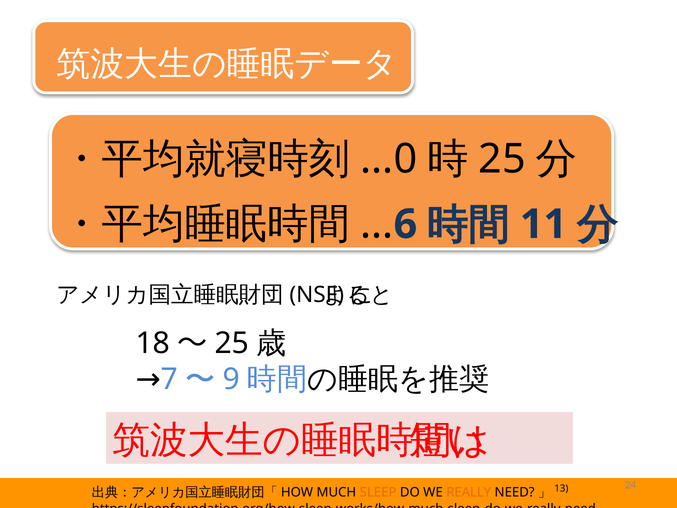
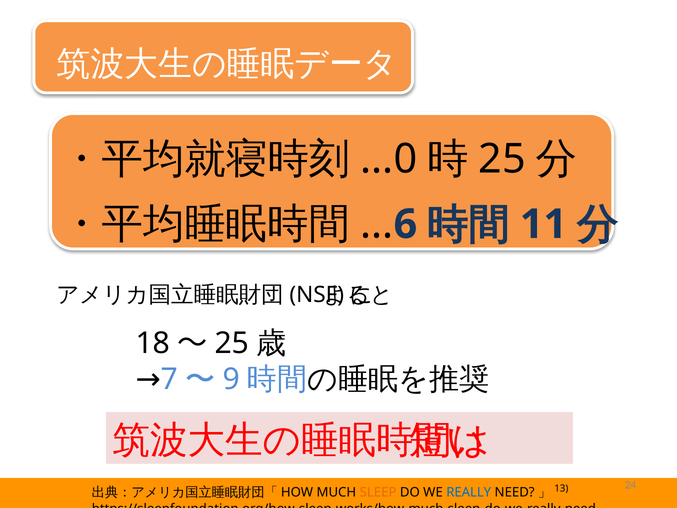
REALLY colour: orange -> blue
